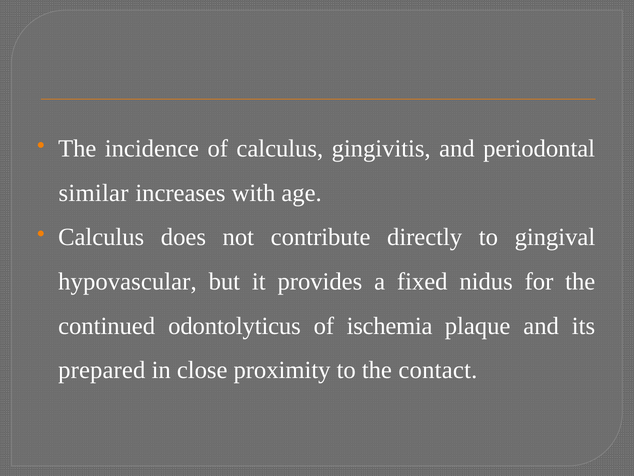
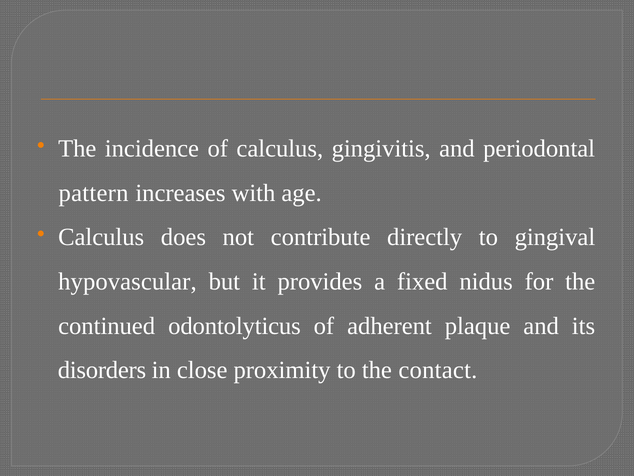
similar: similar -> pattern
ischemia: ischemia -> adherent
prepared: prepared -> disorders
